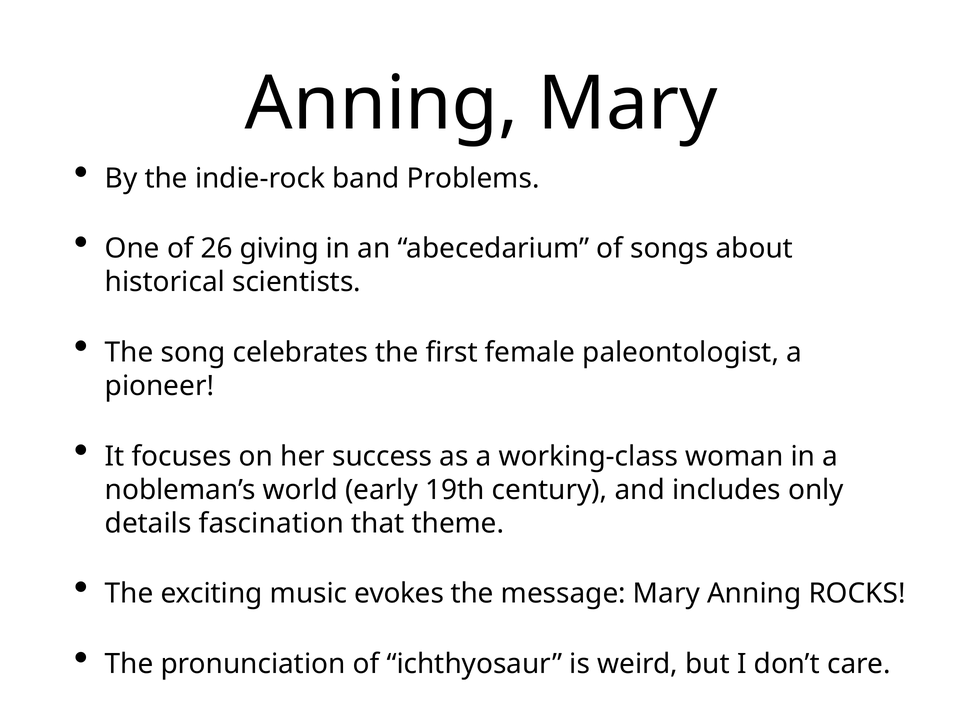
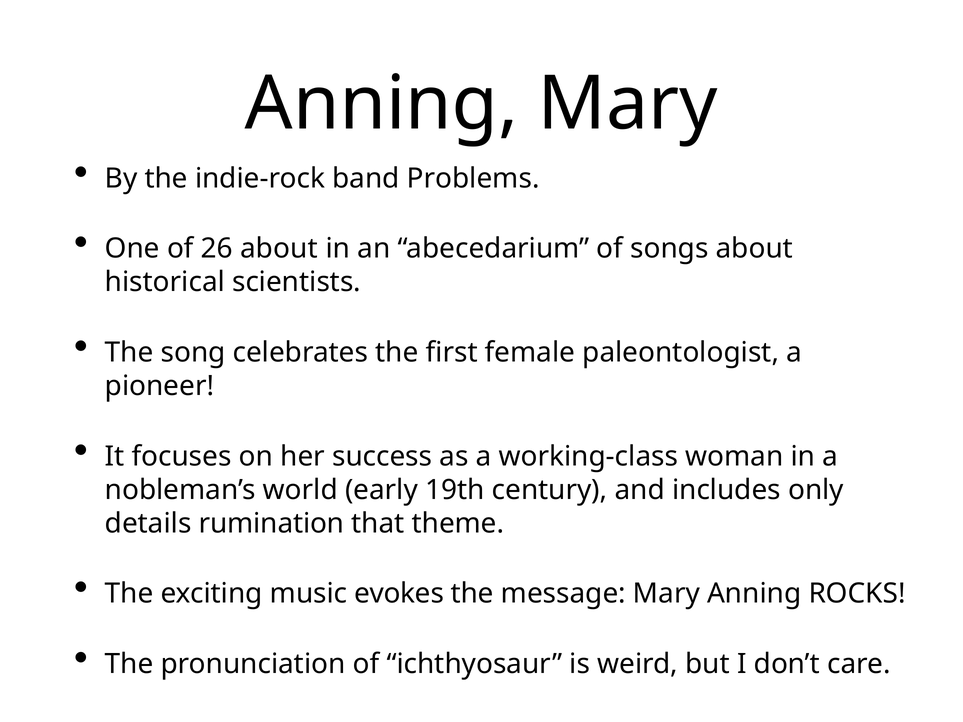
26 giving: giving -> about
fascination: fascination -> rumination
